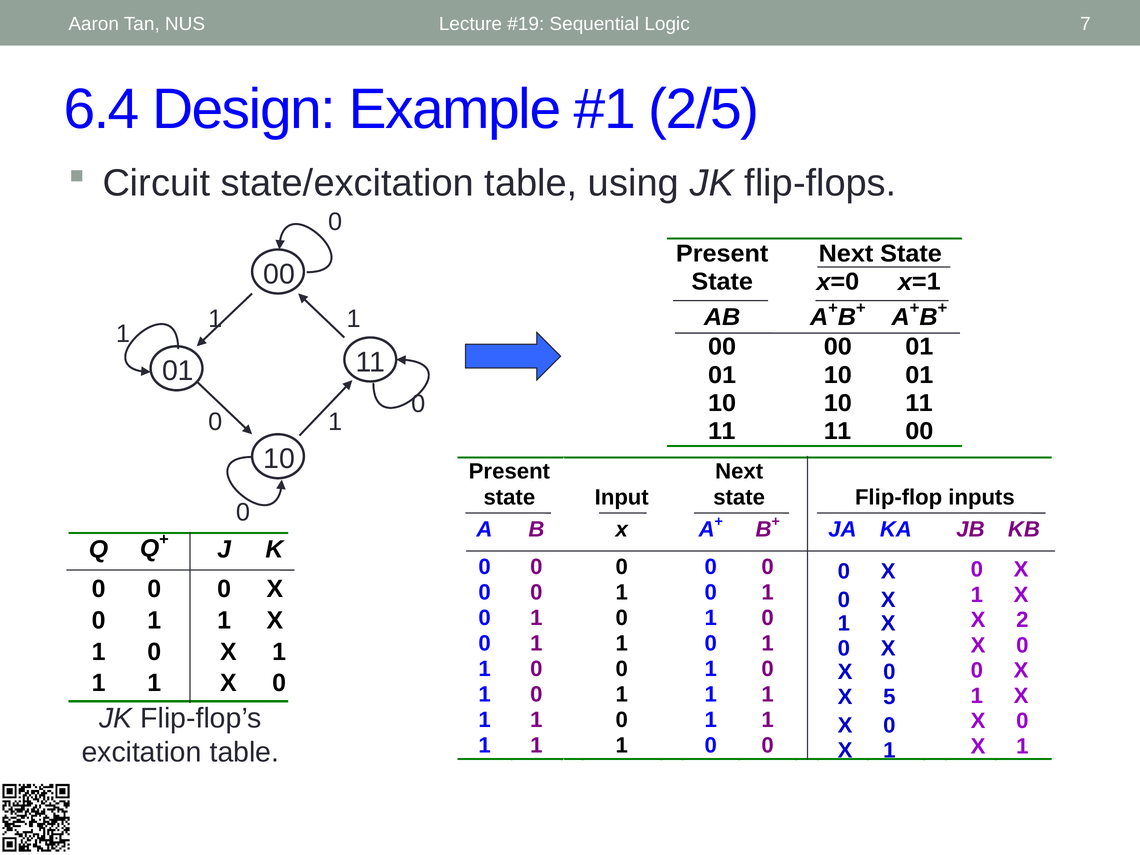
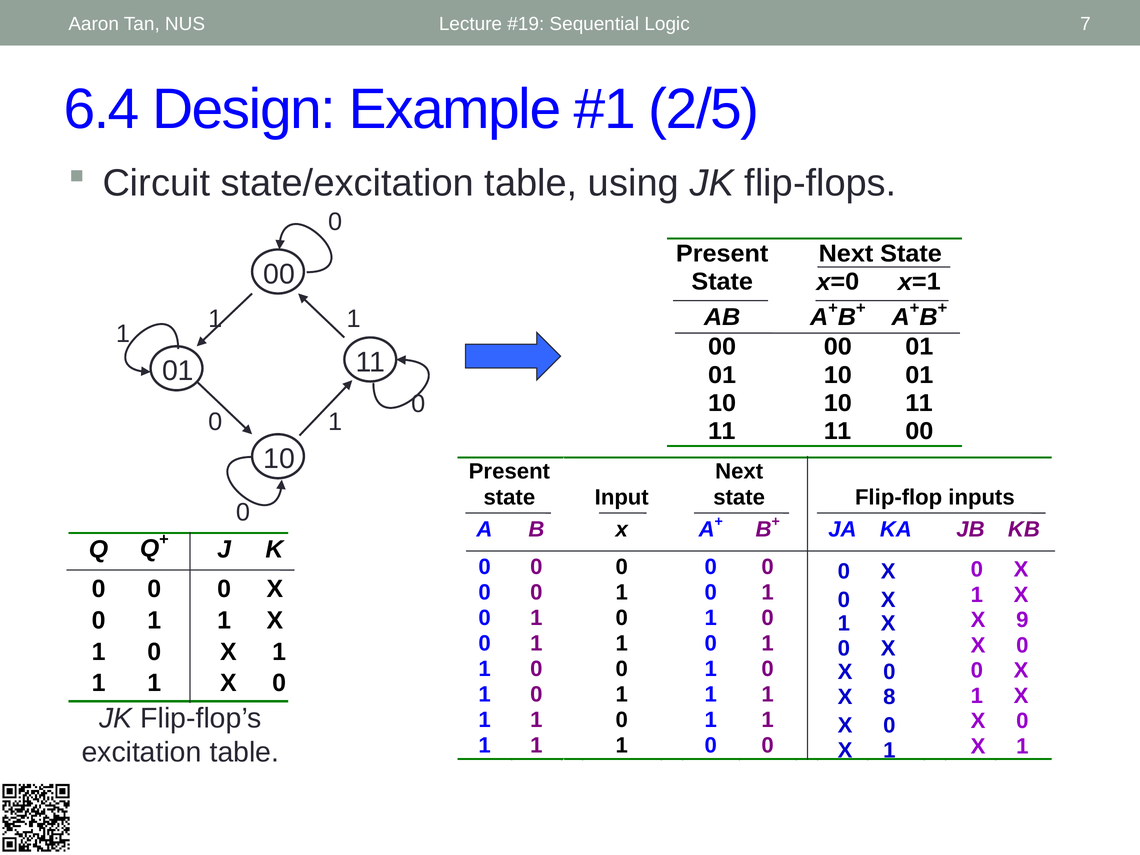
2: 2 -> 9
5: 5 -> 8
